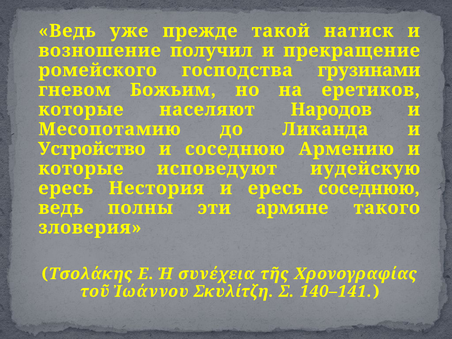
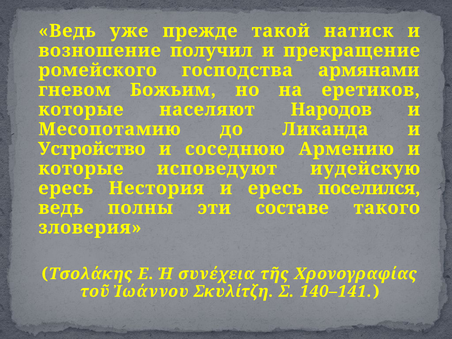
грузинами: грузинами -> армянами
ересь соседнюю: соседнюю -> поселился
армяне: армяне -> составе
